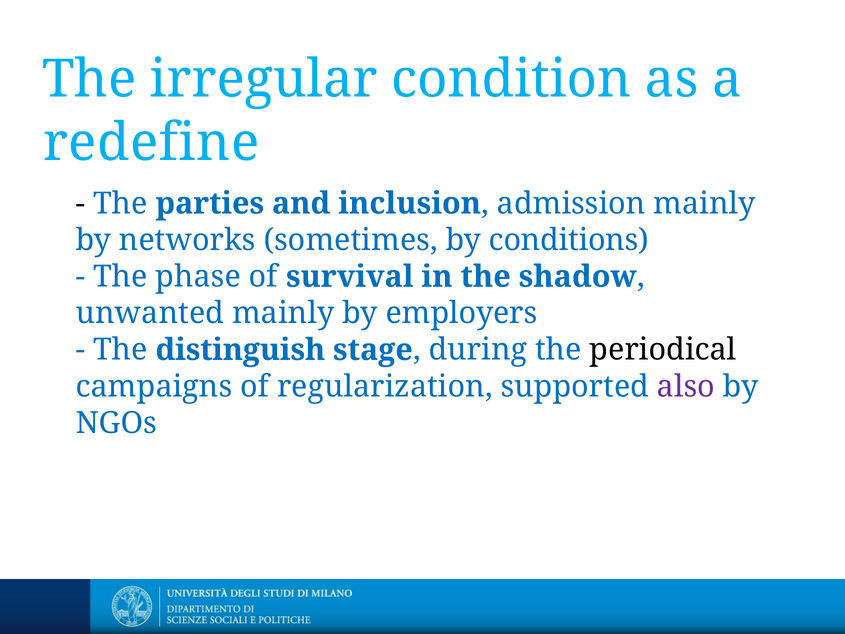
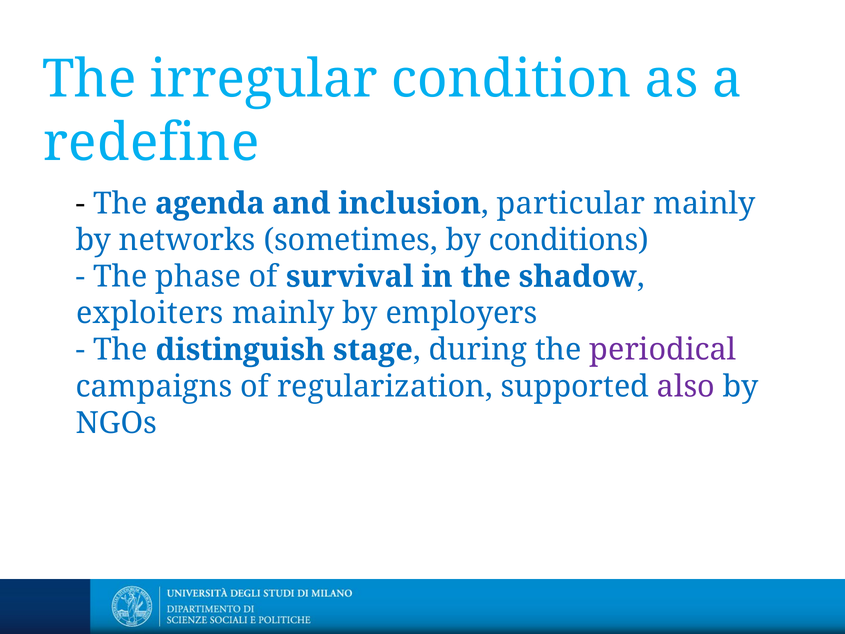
parties: parties -> agenda
admission: admission -> particular
unwanted: unwanted -> exploiters
periodical colour: black -> purple
